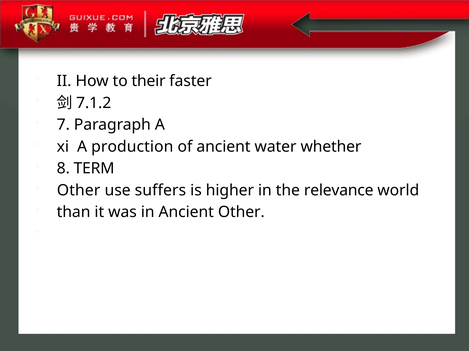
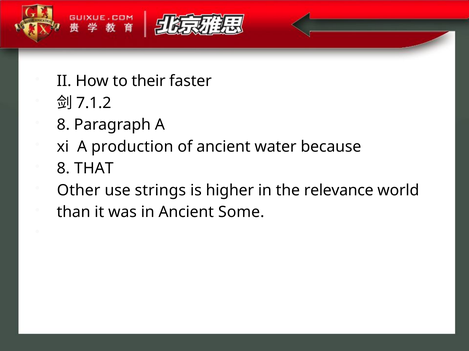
7 at (63, 125): 7 -> 8
whether: whether -> because
TERM: TERM -> THAT
suffers: suffers -> strings
Ancient Other: Other -> Some
